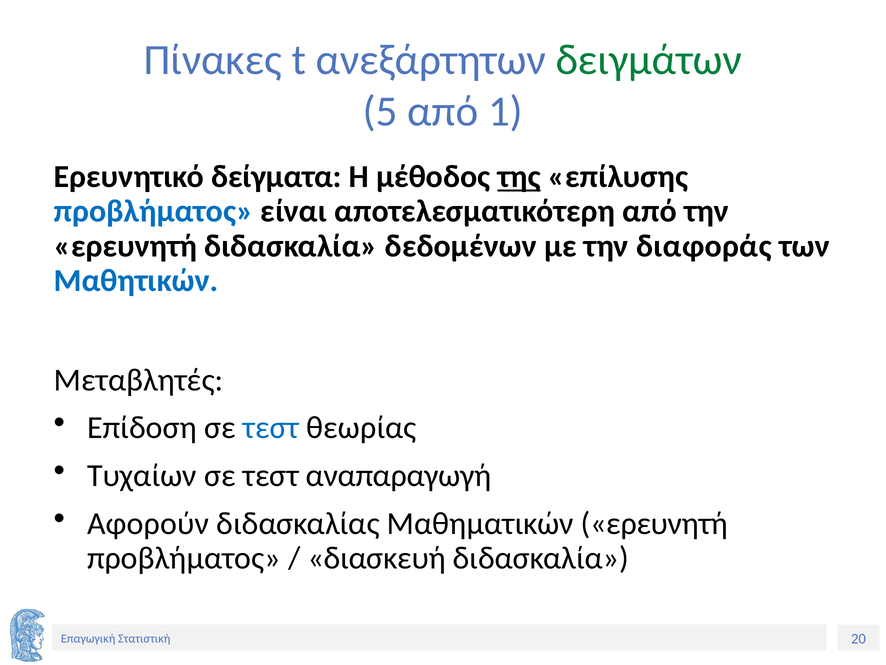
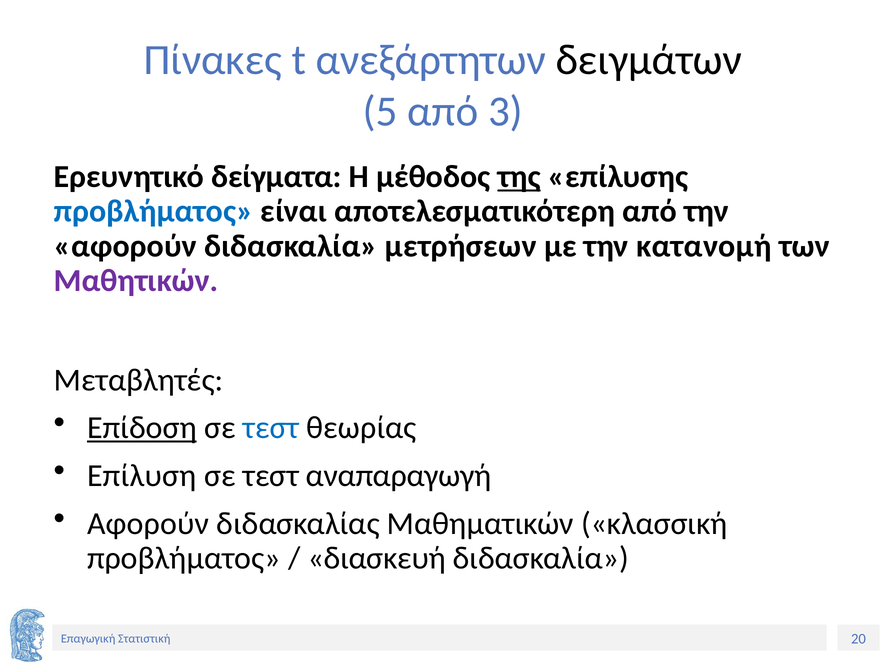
δειγμάτων colour: green -> black
1: 1 -> 3
ερευνητή at (125, 246): ερευνητή -> αφορούν
δεδομένων: δεδομένων -> μετρήσεων
διαφοράς: διαφοράς -> κατανομή
Μαθητικών colour: blue -> purple
Επίδοση underline: none -> present
Τυχαίων: Τυχαίων -> Επίλυση
Μαθηματικών ερευνητή: ερευνητή -> κλασσική
